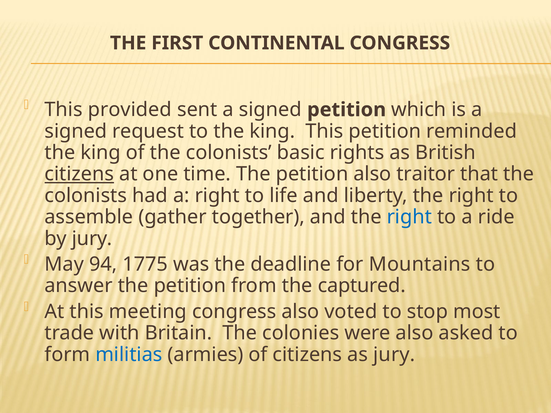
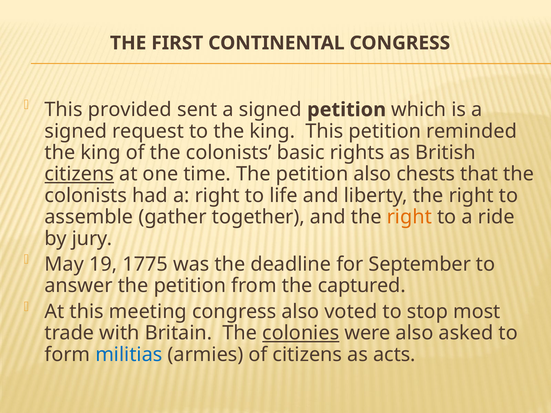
traitor: traitor -> chests
right at (409, 217) colour: blue -> orange
94: 94 -> 19
Mountains: Mountains -> September
colonies underline: none -> present
as jury: jury -> acts
